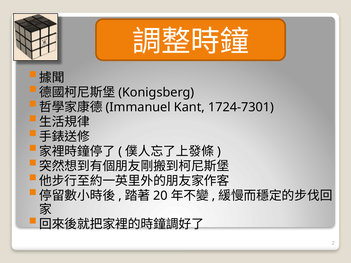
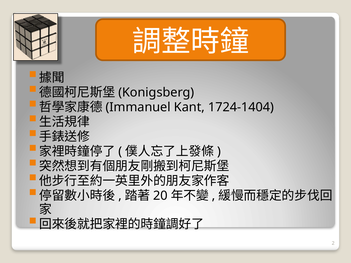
1724-7301: 1724-7301 -> 1724-1404
